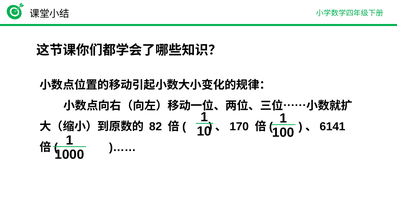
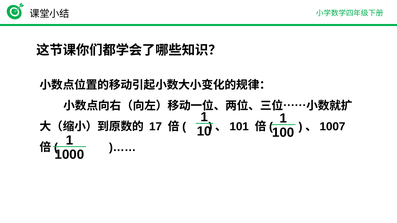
82: 82 -> 17
170: 170 -> 101
6141: 6141 -> 1007
